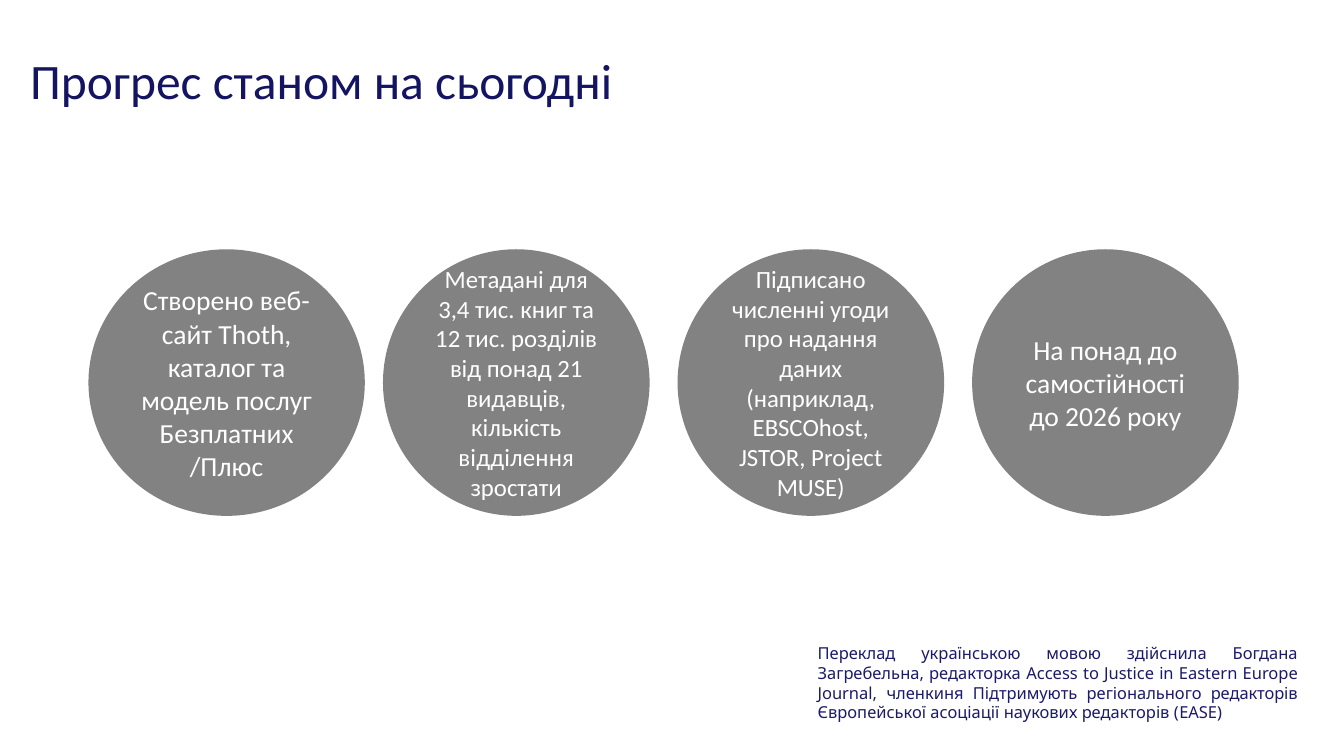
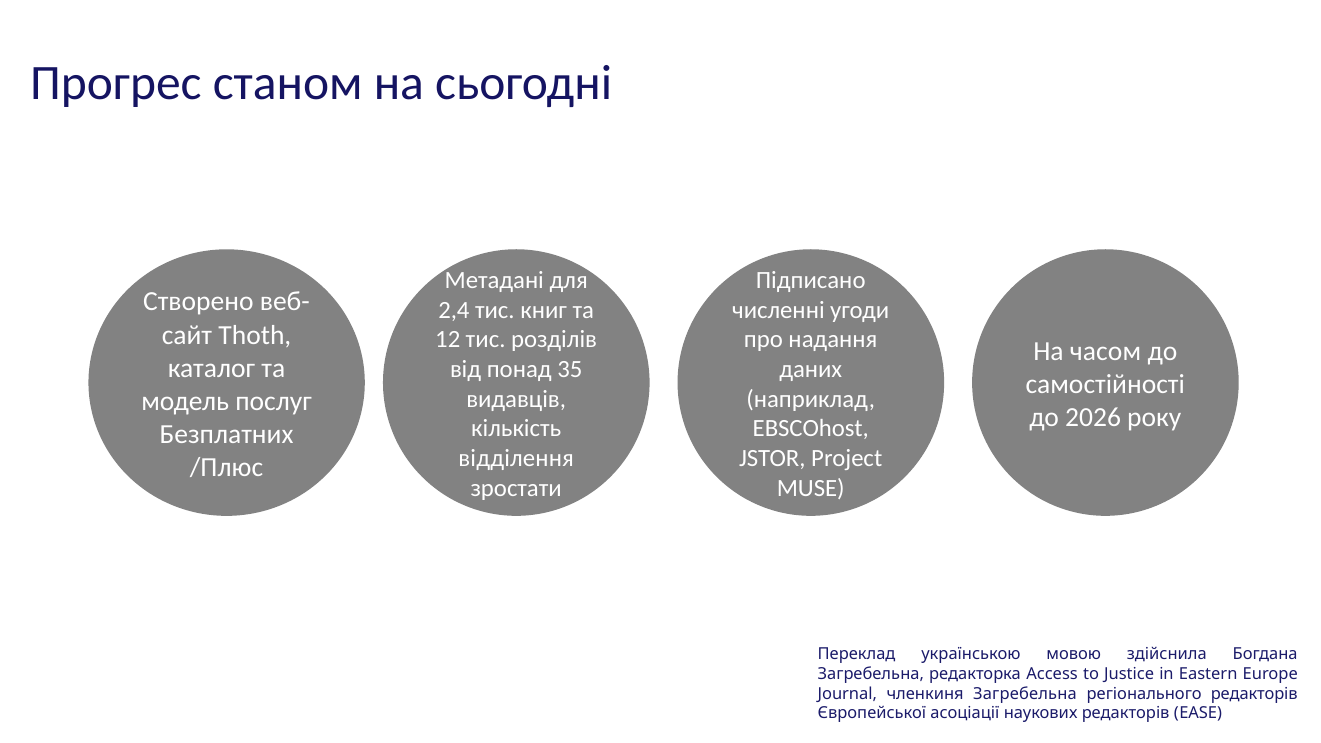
3,4: 3,4 -> 2,4
На понад: понад -> часом
21: 21 -> 35
членкиня Підтримують: Підтримують -> Загребельна
